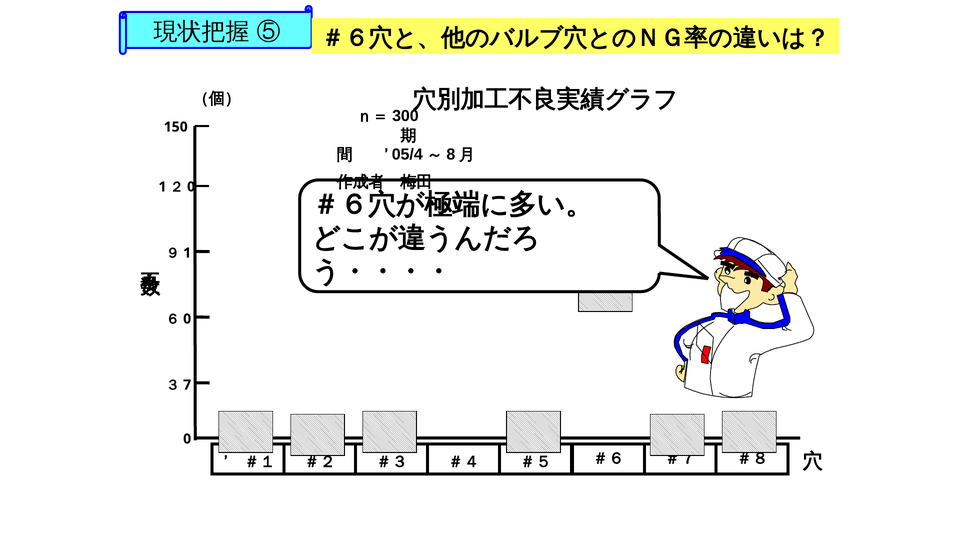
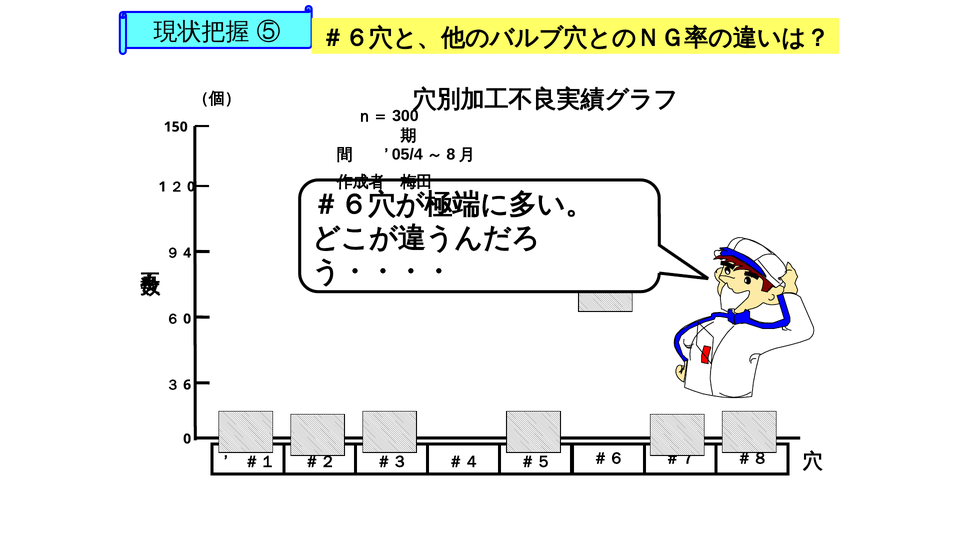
1 at (187, 253): 1 -> 4
7: 7 -> 6
